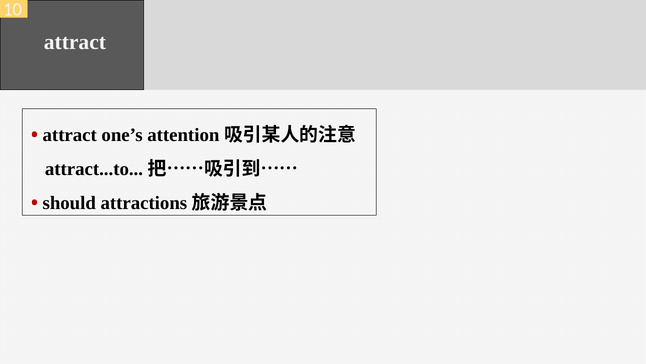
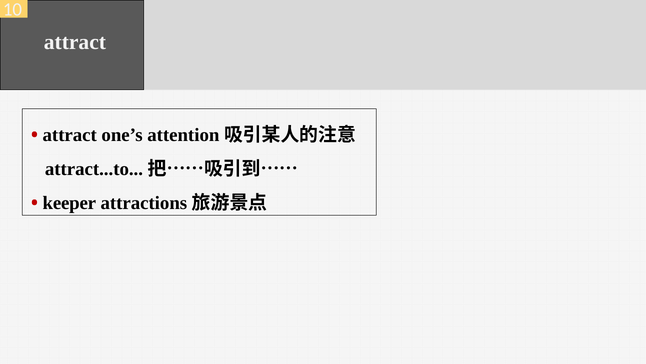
should: should -> keeper
